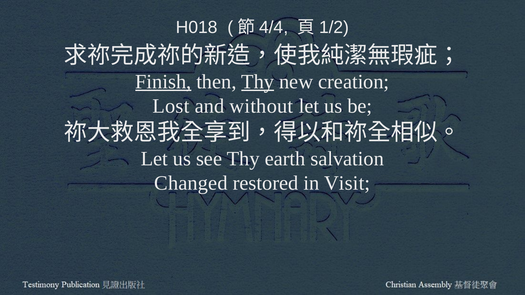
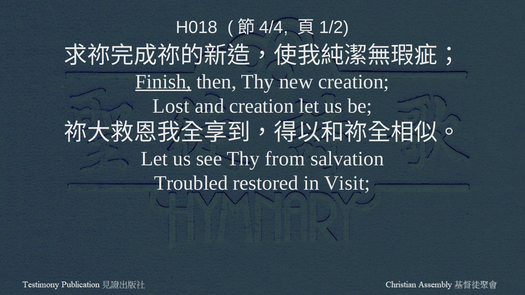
Thy at (258, 82) underline: present -> none
and without: without -> creation
earth: earth -> from
Changed: Changed -> Troubled
